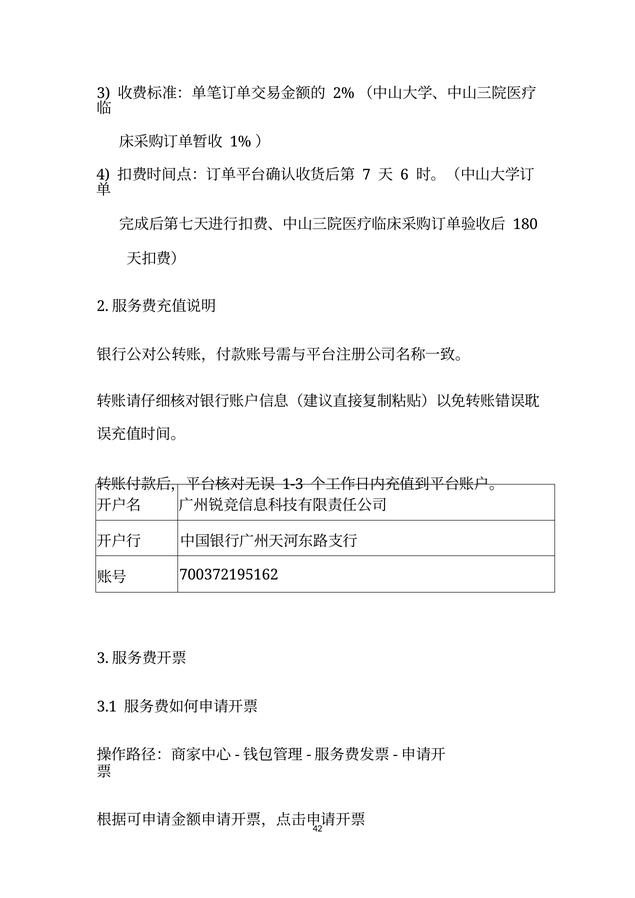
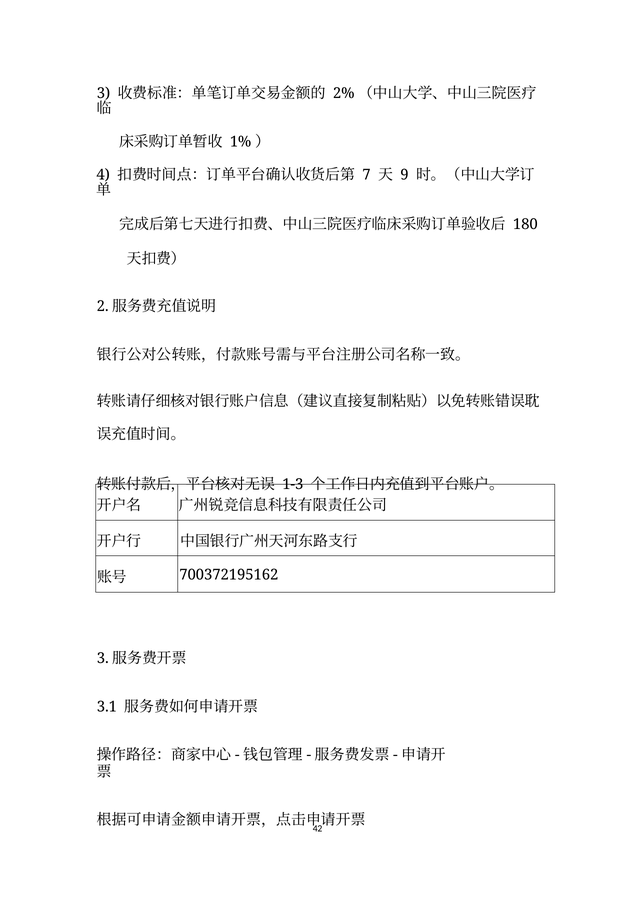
6: 6 -> 9
